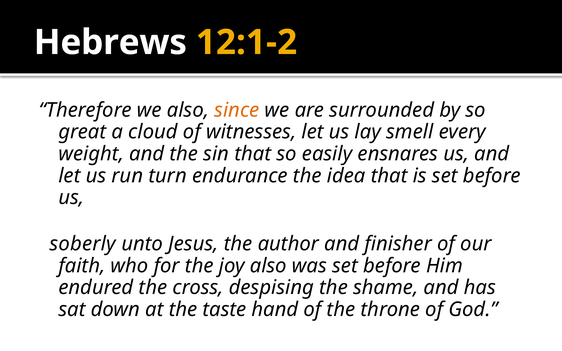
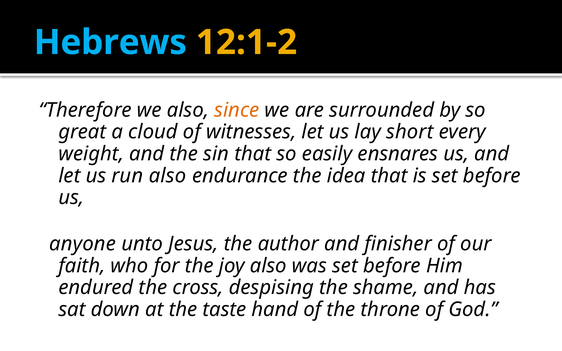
Hebrews colour: white -> light blue
smell: smell -> short
run turn: turn -> also
soberly: soberly -> anyone
